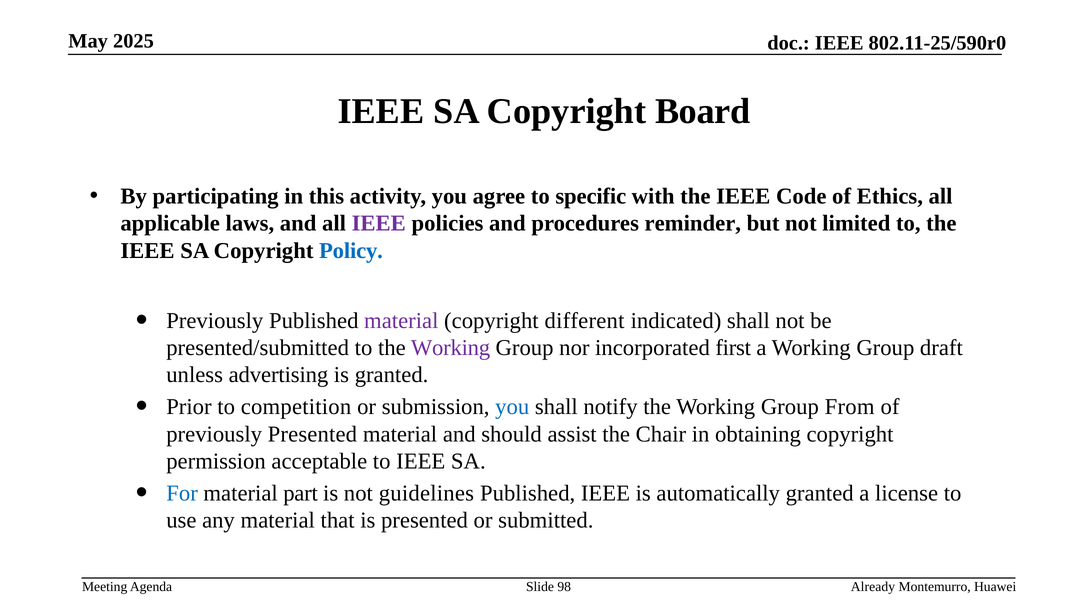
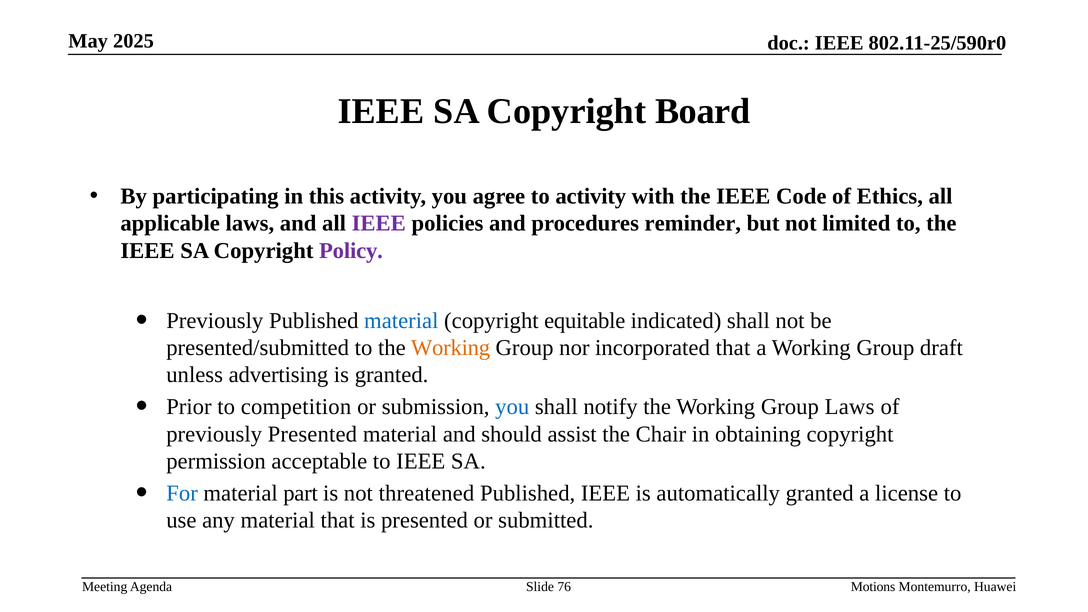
to specific: specific -> activity
Policy colour: blue -> purple
material at (401, 321) colour: purple -> blue
different: different -> equitable
Working at (451, 348) colour: purple -> orange
incorporated first: first -> that
Group From: From -> Laws
guidelines: guidelines -> threatened
98: 98 -> 76
Already: Already -> Motions
